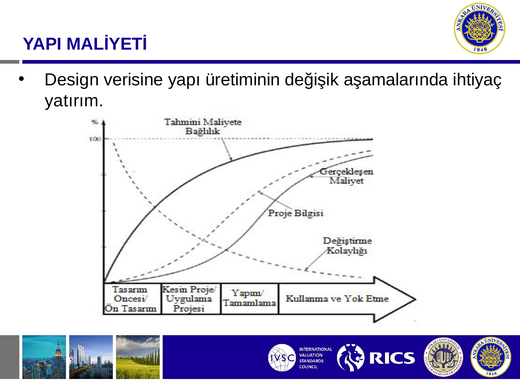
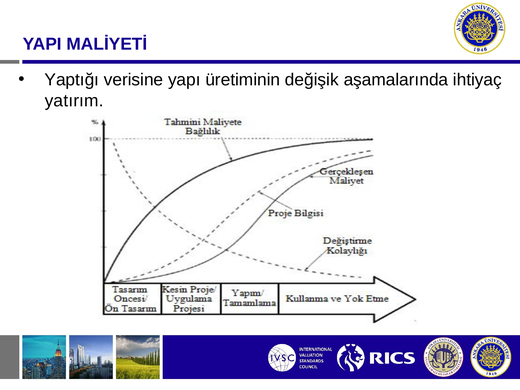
Design: Design -> Yaptığı
